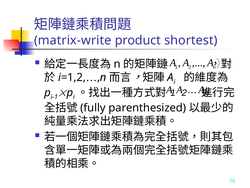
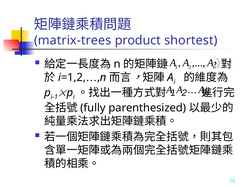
matrix-write: matrix-write -> matrix-trees
